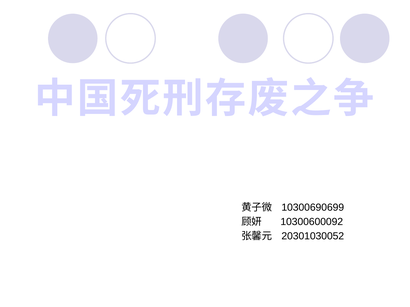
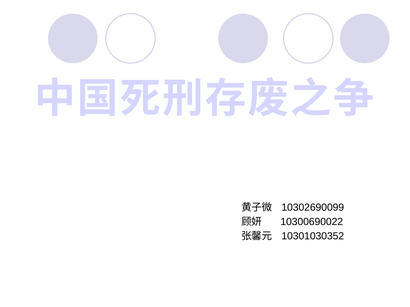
10300690699: 10300690699 -> 10302690099
10300600092: 10300600092 -> 10300690022
20301030052: 20301030052 -> 10301030352
